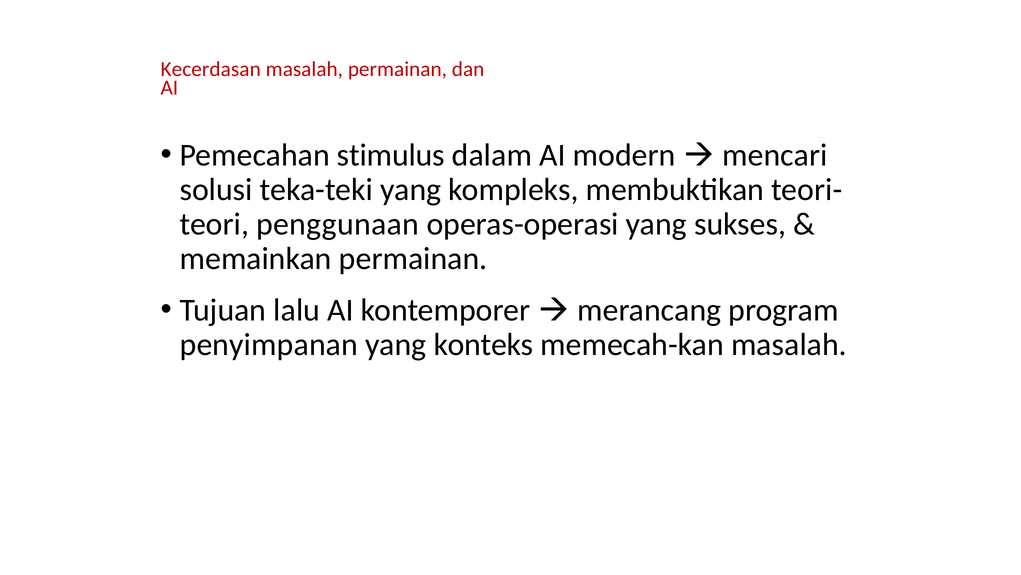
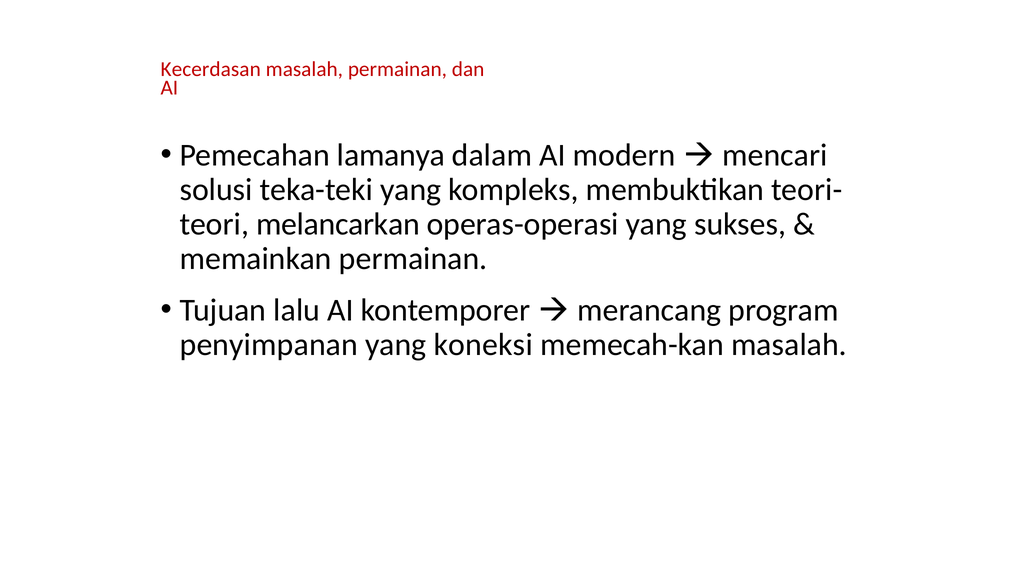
stimulus: stimulus -> lamanya
penggunaan: penggunaan -> melancarkan
konteks: konteks -> koneksi
